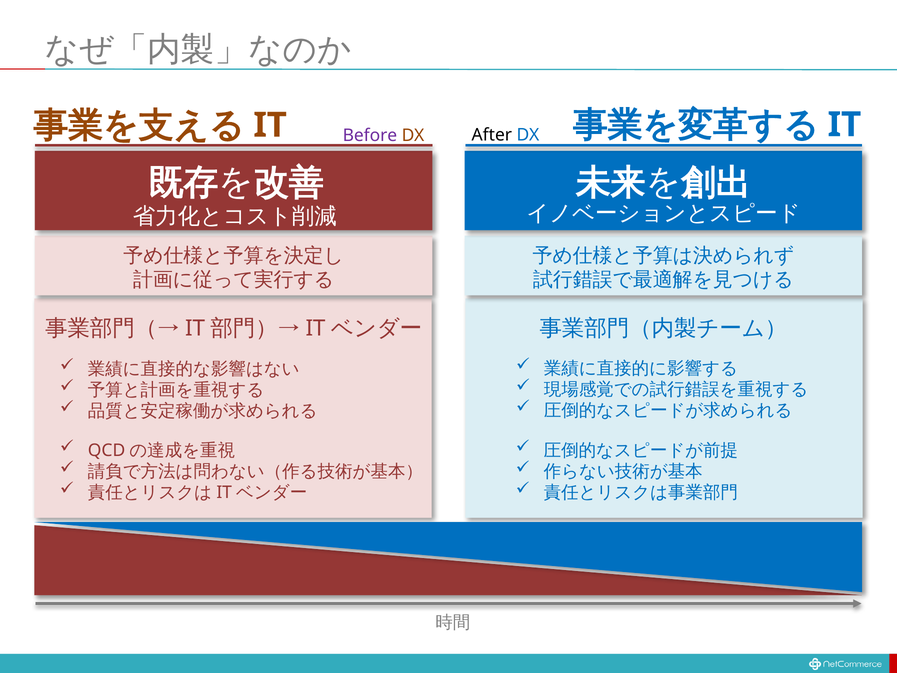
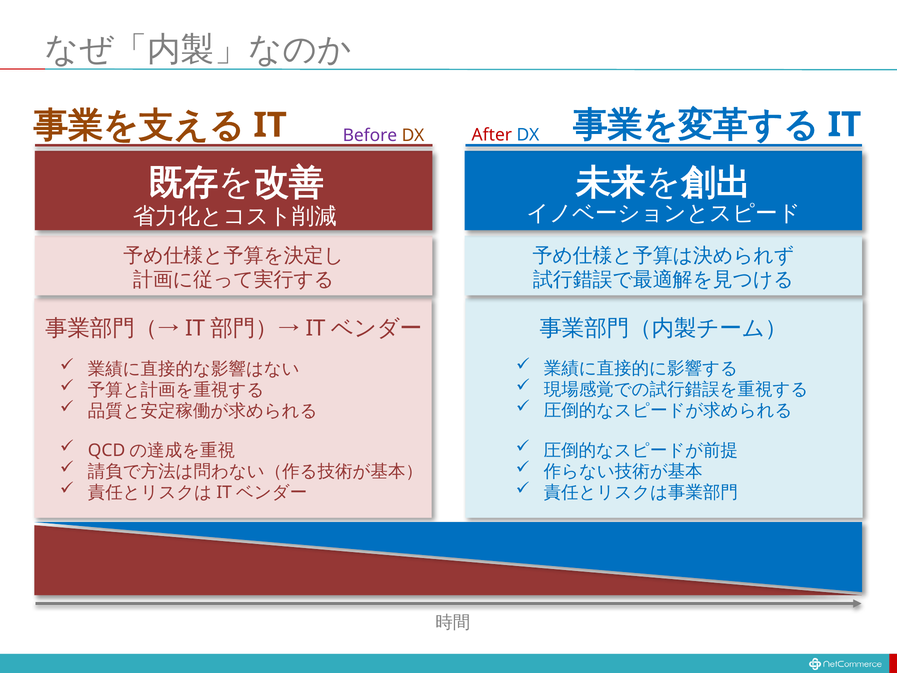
After colour: black -> red
